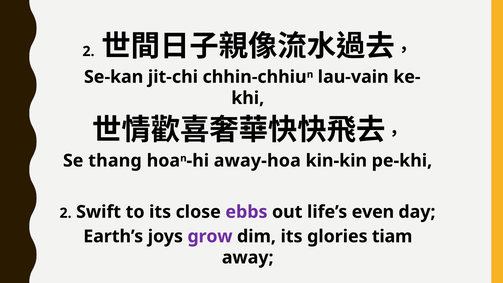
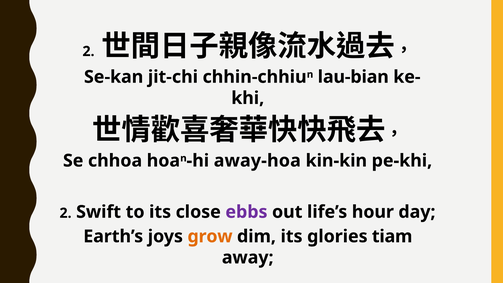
lau-vain: lau-vain -> lau-bian
thang: thang -> chhoa
even: even -> hour
grow colour: purple -> orange
